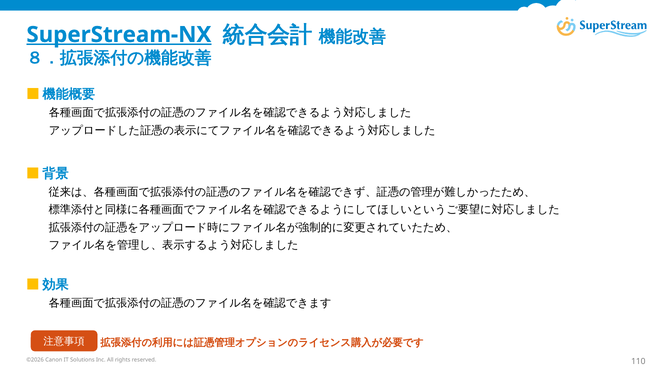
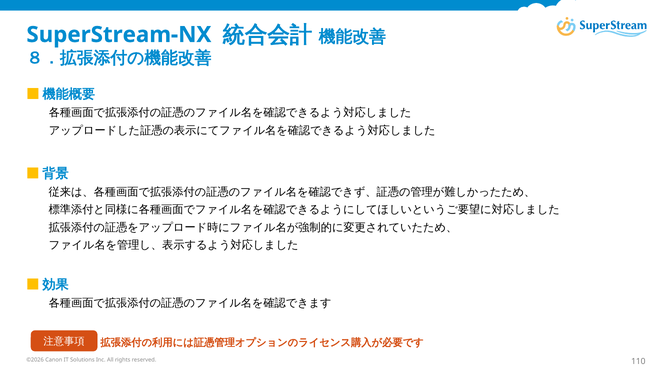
SuperStream-NX underline: present -> none
